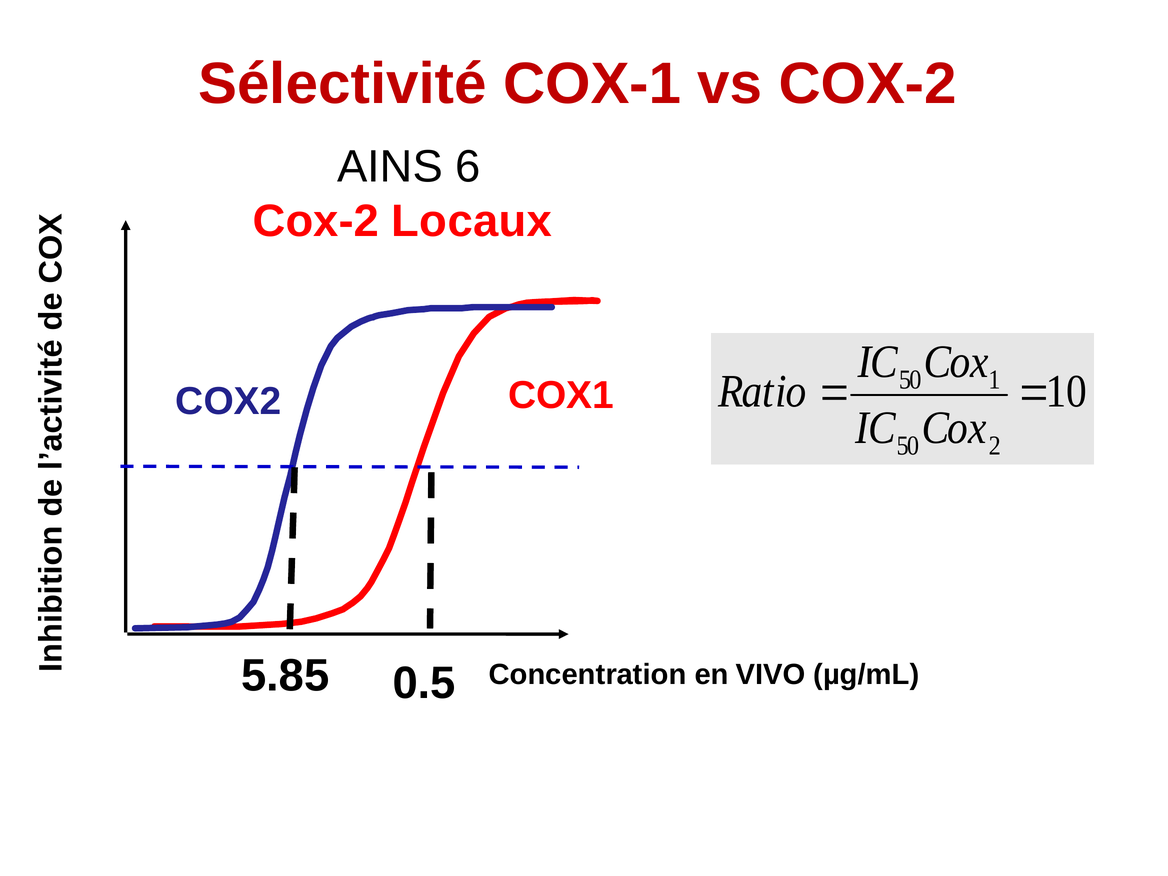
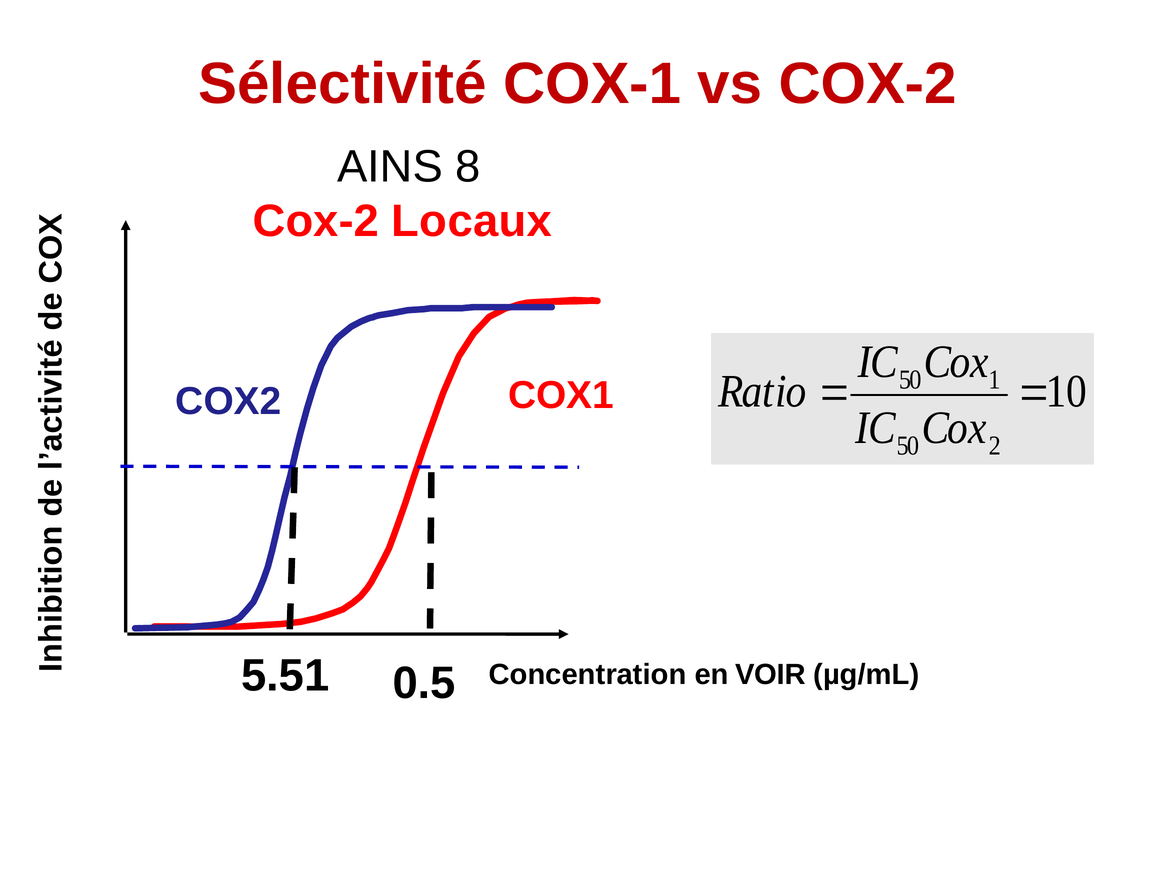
6: 6 -> 8
5.85: 5.85 -> 5.51
VIVO: VIVO -> VOIR
